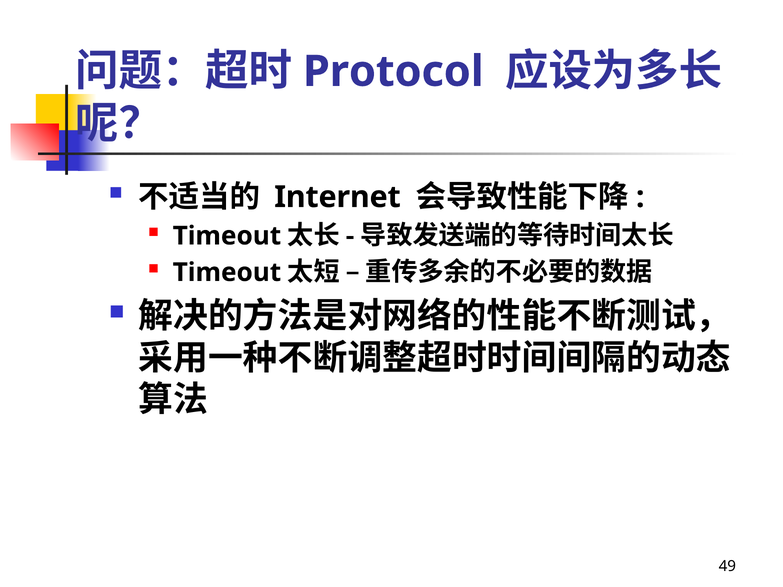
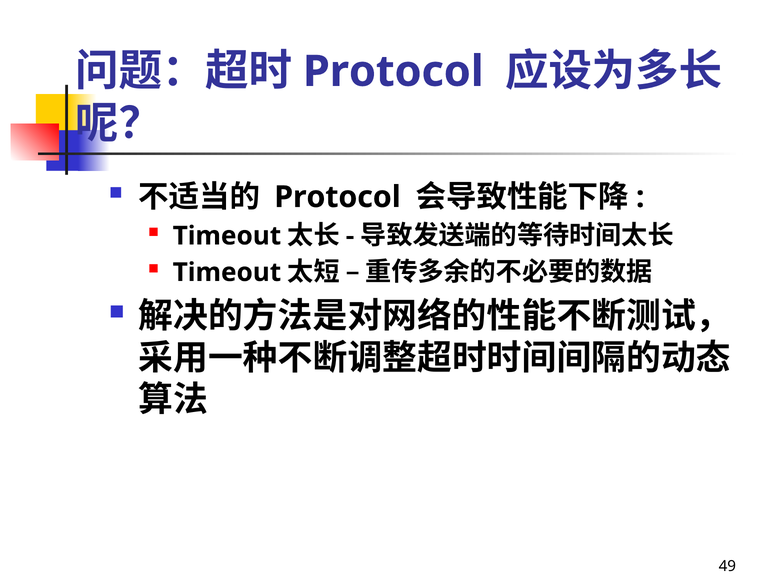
Internet at (337, 197): Internet -> Protocol
